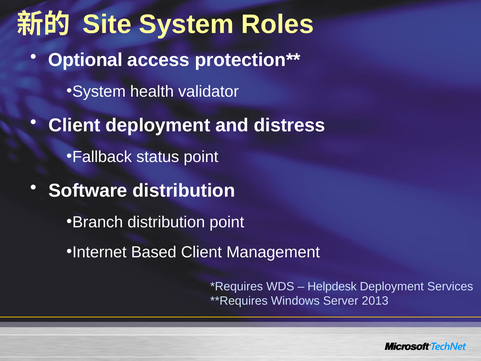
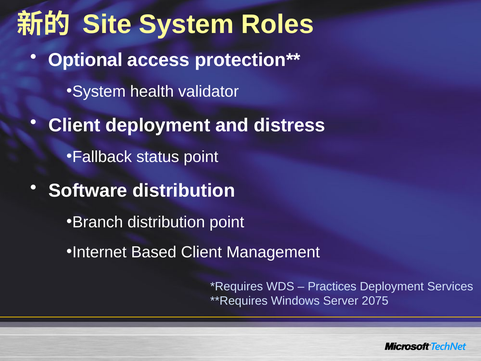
Helpdesk: Helpdesk -> Practices
2013: 2013 -> 2075
